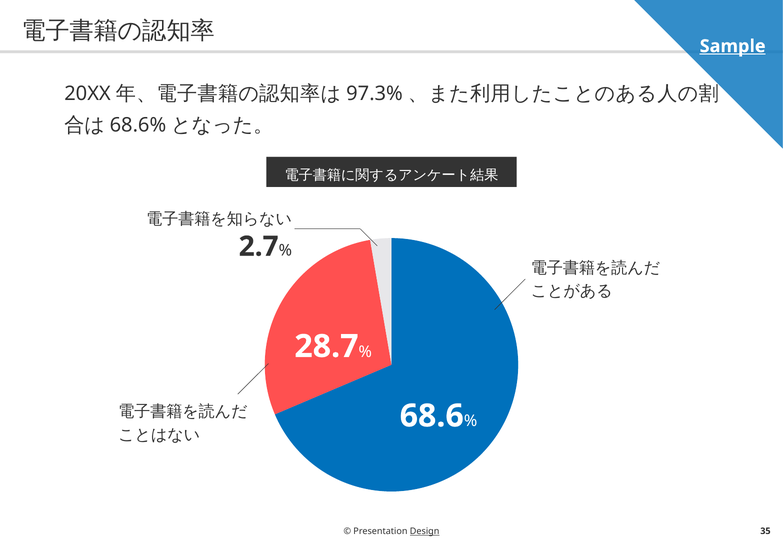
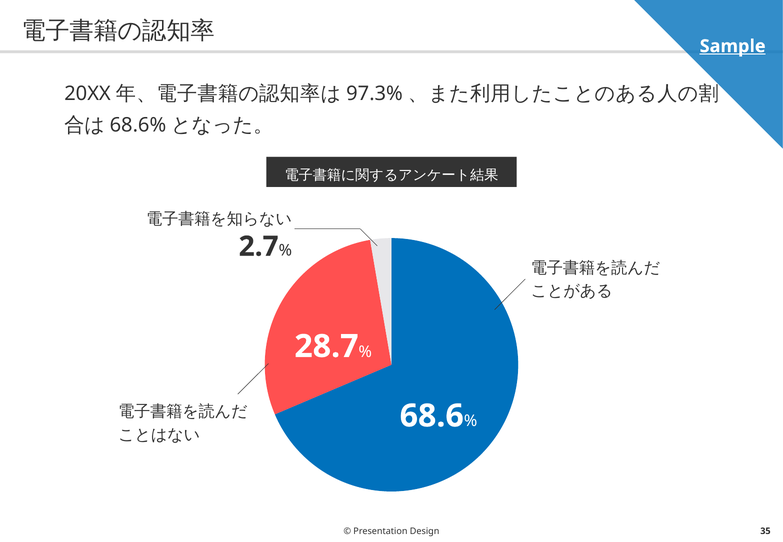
Design underline: present -> none
